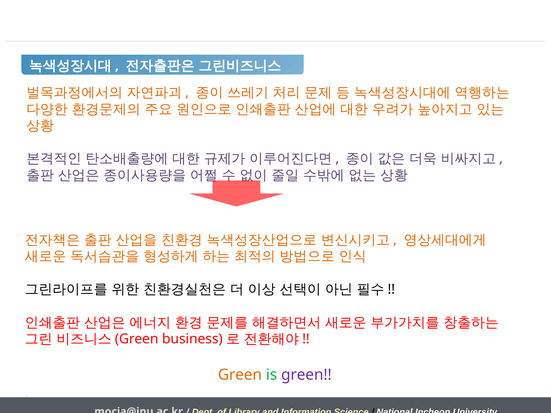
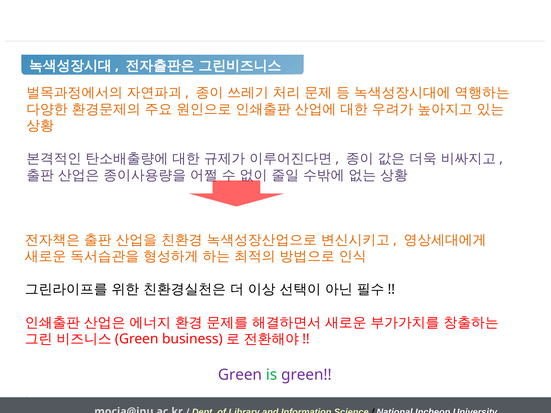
Green at (240, 375) colour: orange -> purple
